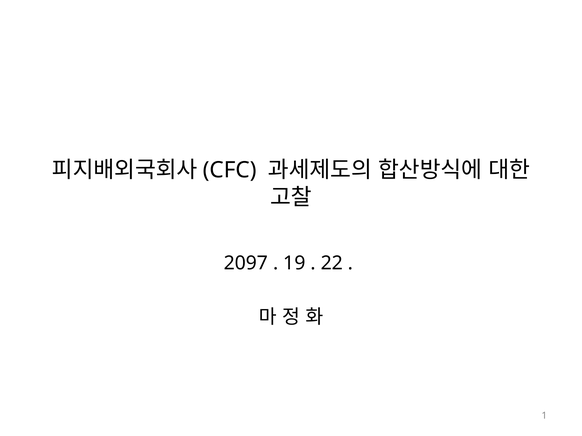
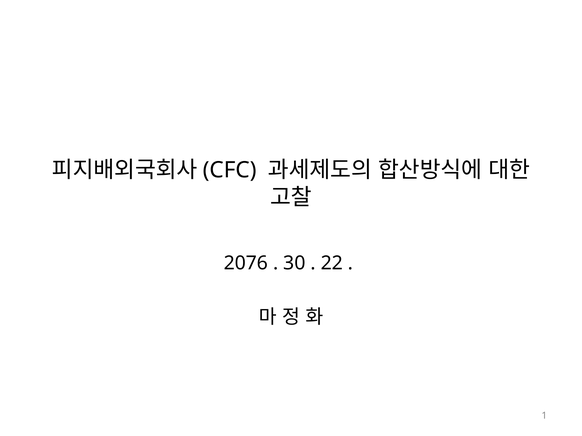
2097: 2097 -> 2076
19: 19 -> 30
